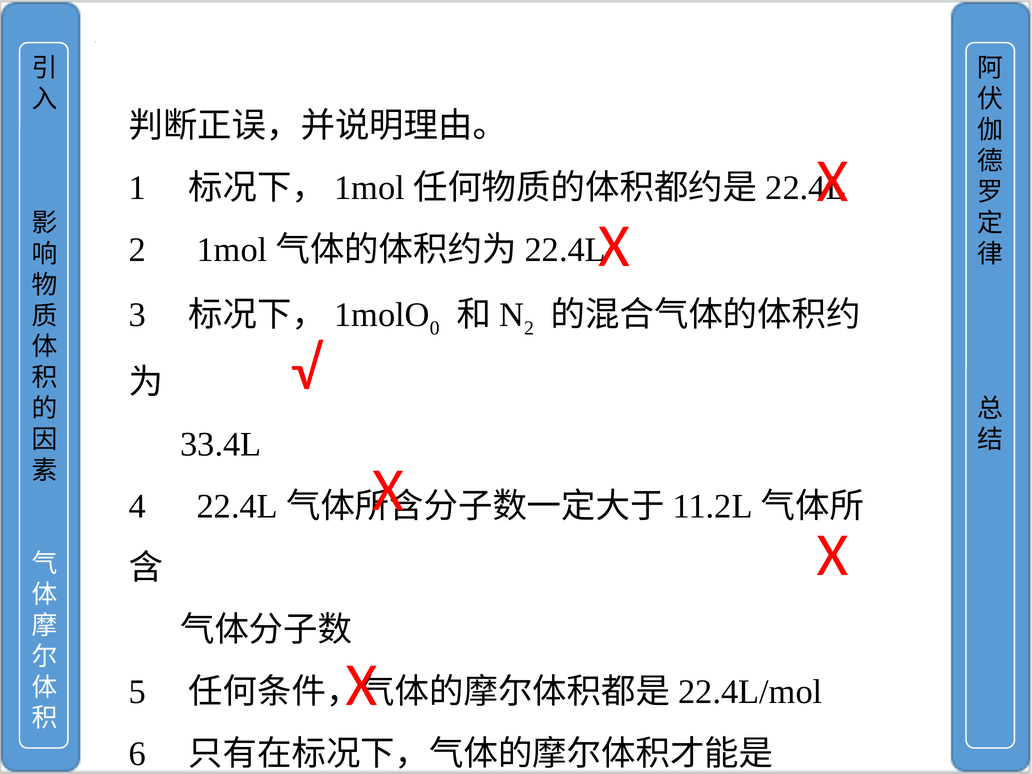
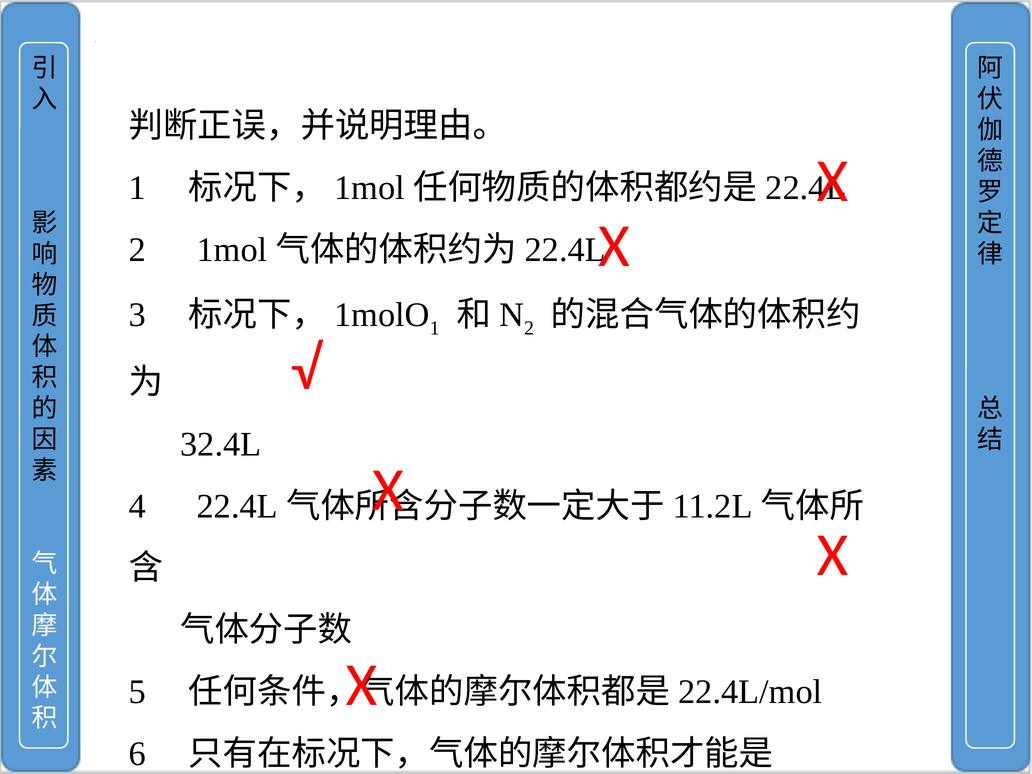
0 at (435, 328): 0 -> 1
33.4L: 33.4L -> 32.4L
